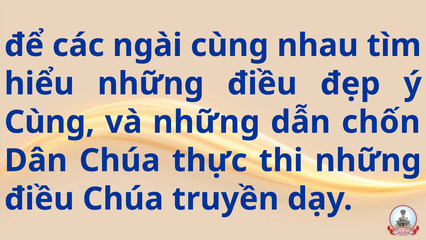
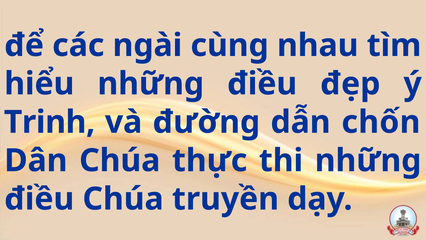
Cùng at (49, 122): Cùng -> Trinh
và những: những -> đường
